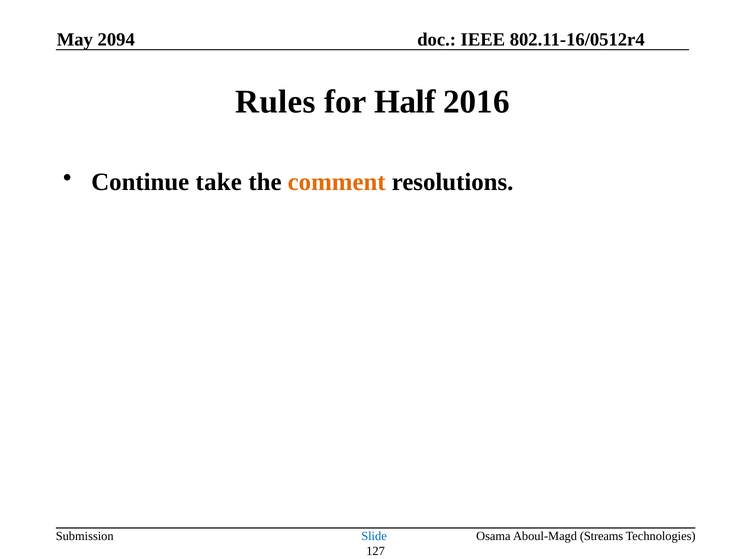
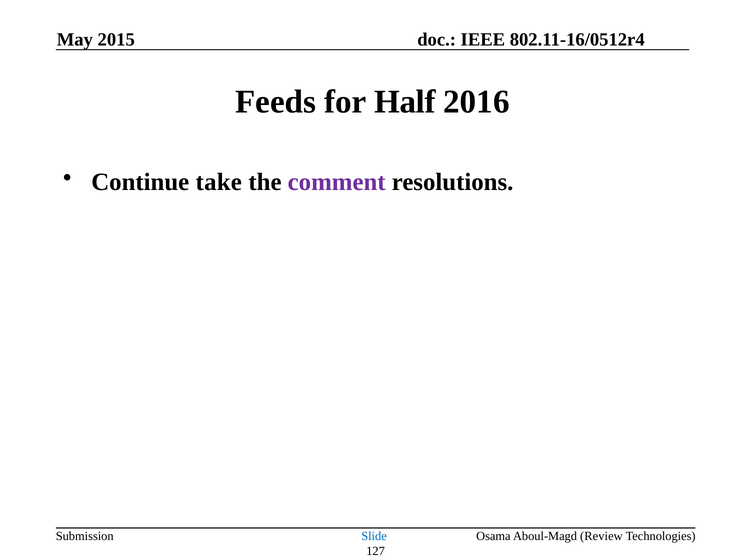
2094: 2094 -> 2015
Rules: Rules -> Feeds
comment colour: orange -> purple
Streams: Streams -> Review
